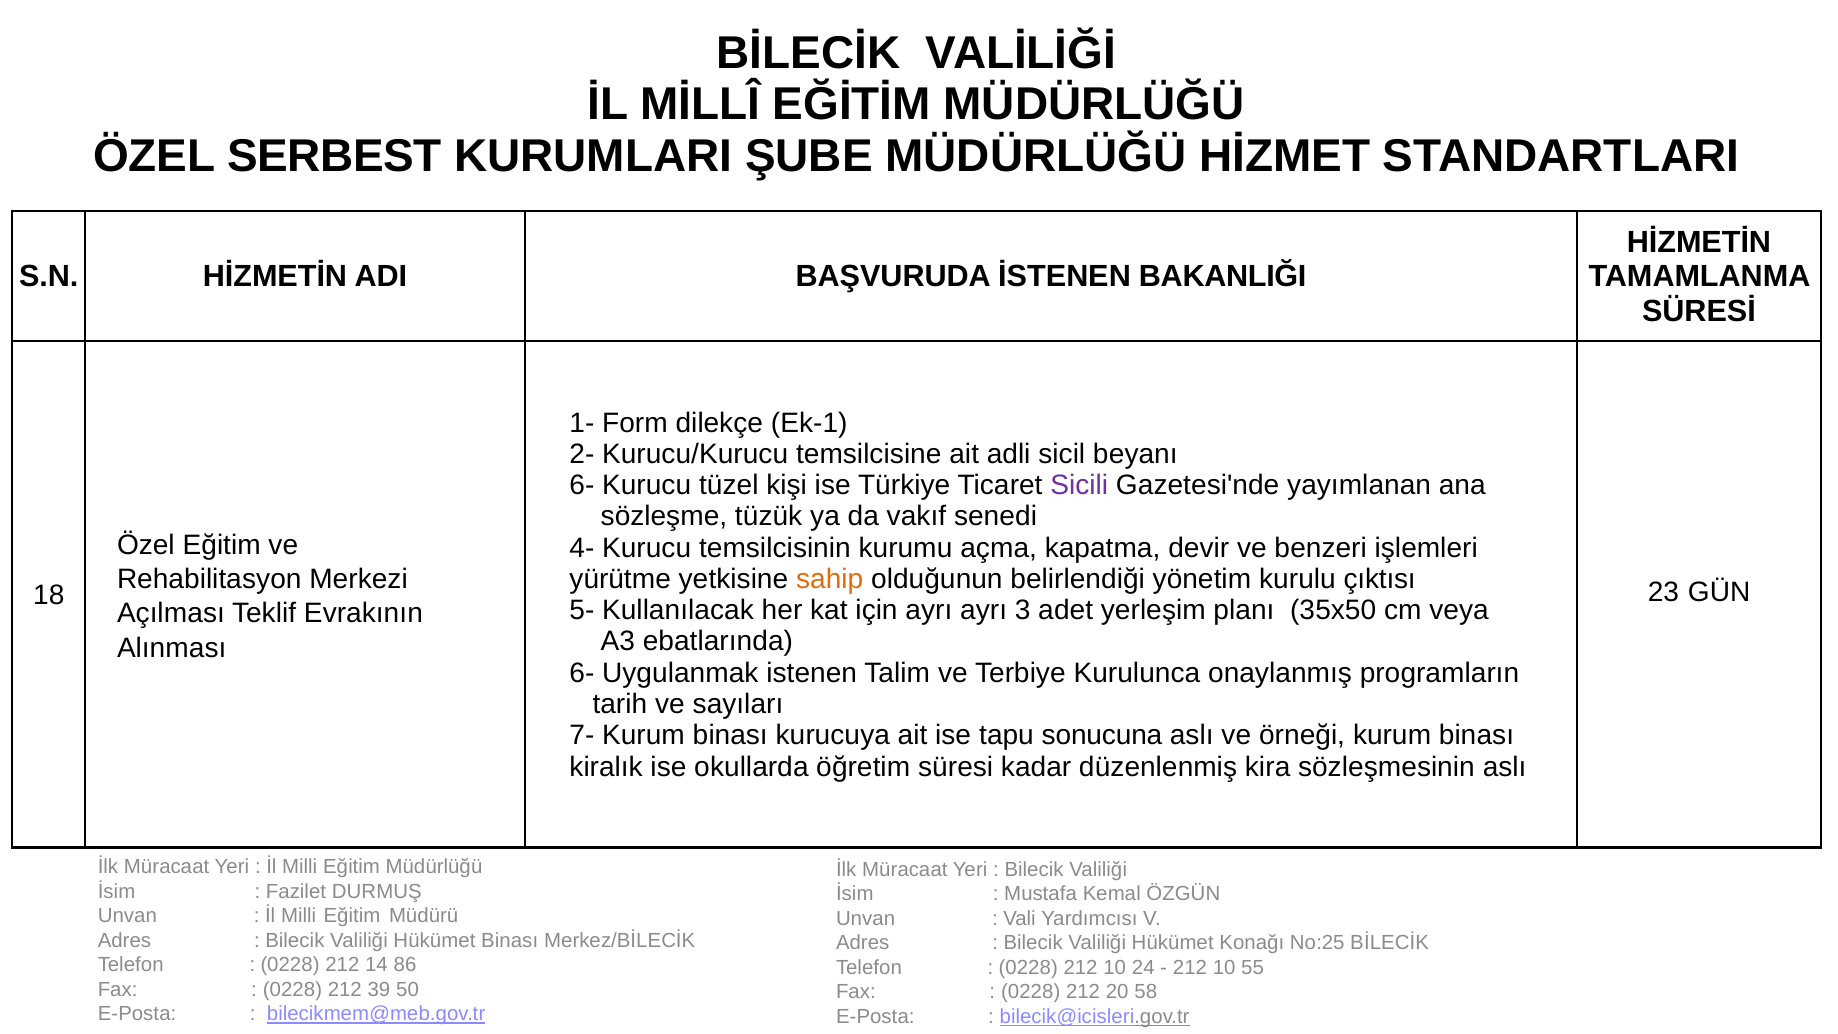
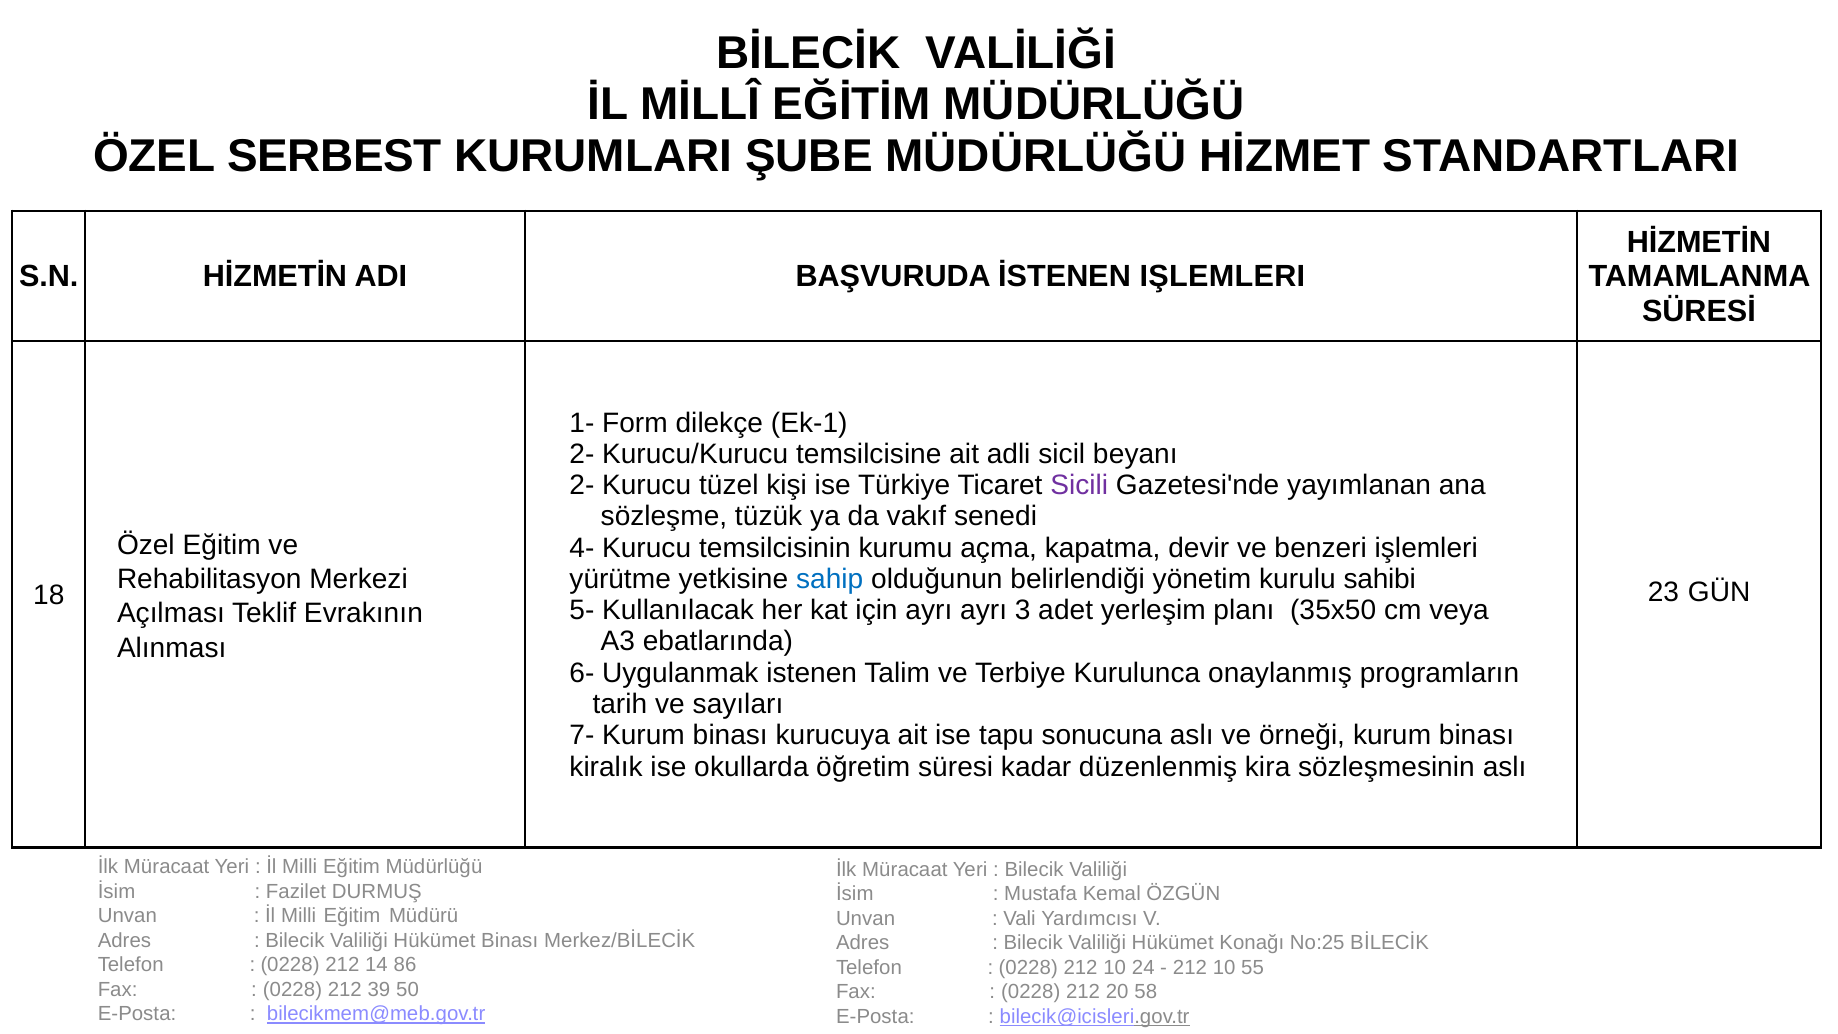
İSTENEN BAKANLIĞI: BAKANLIĞI -> IŞLEMLERI
6- at (582, 485): 6- -> 2-
sahip colour: orange -> blue
çıktısı: çıktısı -> sahibi
